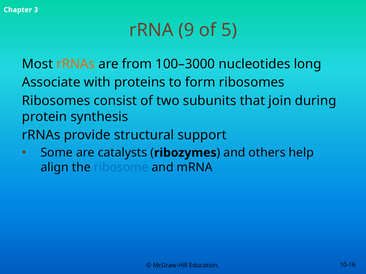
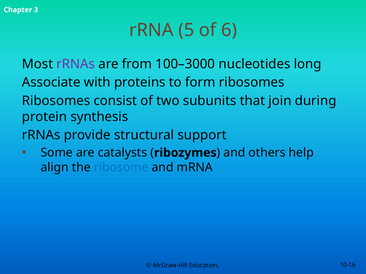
9: 9 -> 5
5: 5 -> 6
rRNAs at (76, 64) colour: orange -> purple
